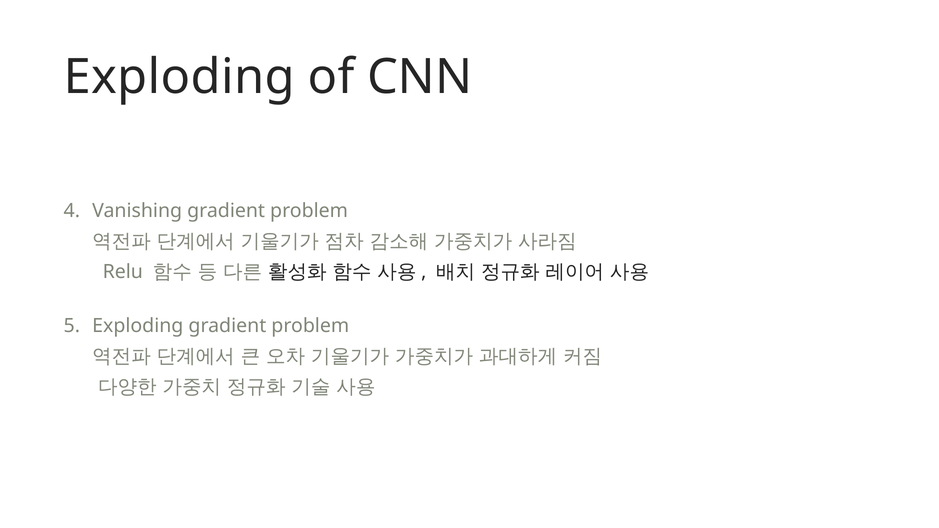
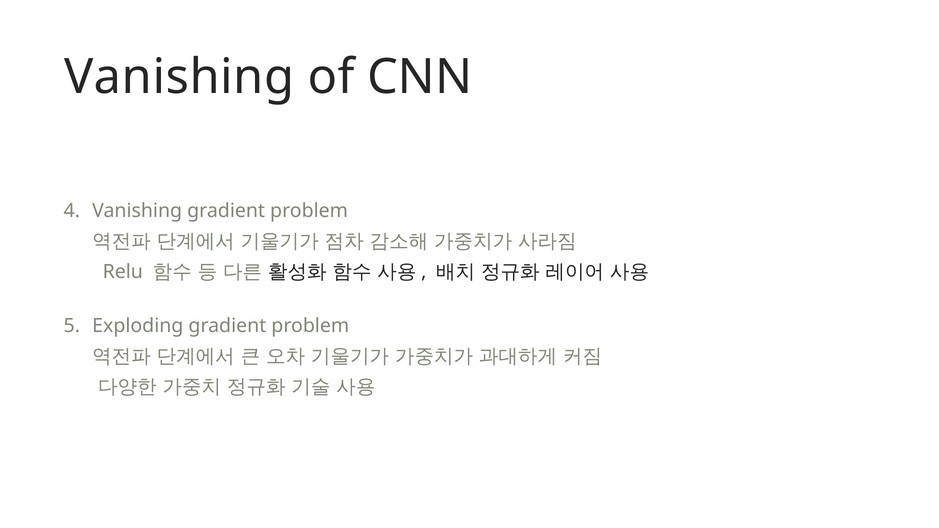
Exploding at (179, 77): Exploding -> Vanishing
